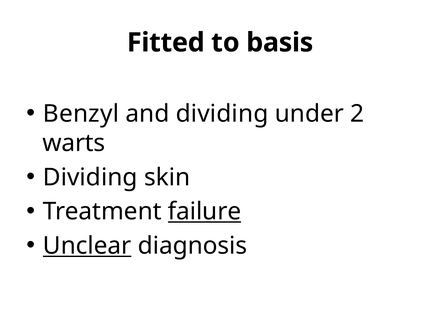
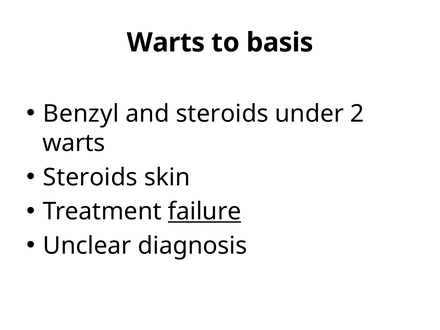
Fitted at (166, 43): Fitted -> Warts
and dividing: dividing -> steroids
Dividing at (90, 177): Dividing -> Steroids
Unclear underline: present -> none
